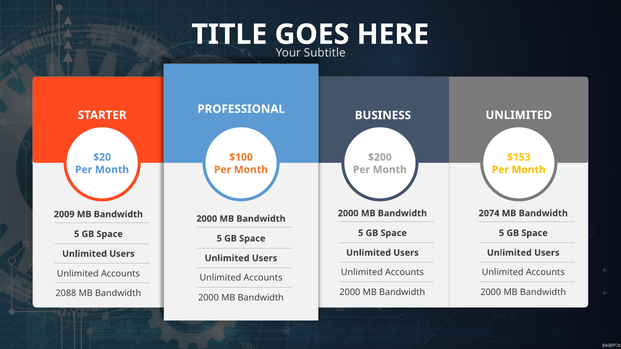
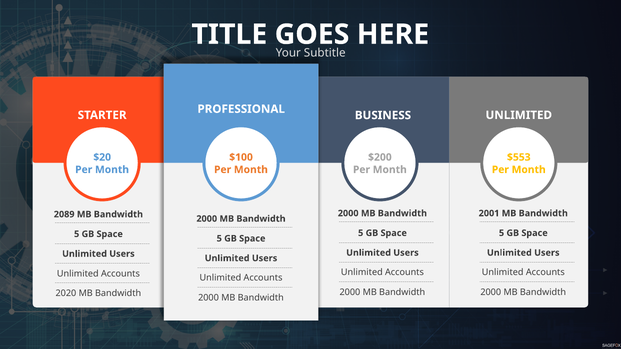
$153: $153 -> $553
2074: 2074 -> 2001
2009: 2009 -> 2089
2088: 2088 -> 2020
